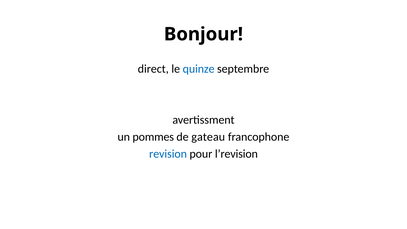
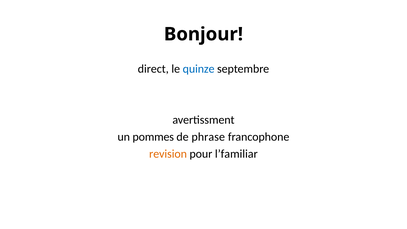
gateau: gateau -> phrase
revision colour: blue -> orange
l’revision: l’revision -> l’familiar
